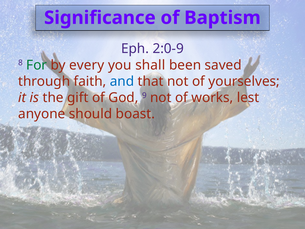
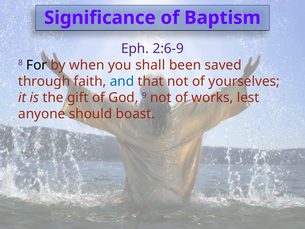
2:0-9: 2:0-9 -> 2:6-9
For colour: green -> black
every: every -> when
